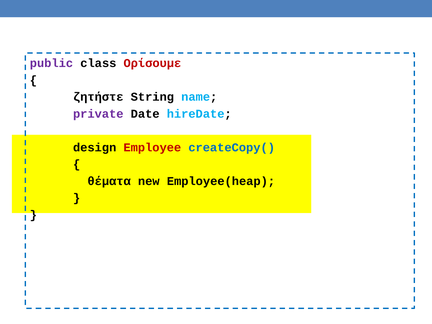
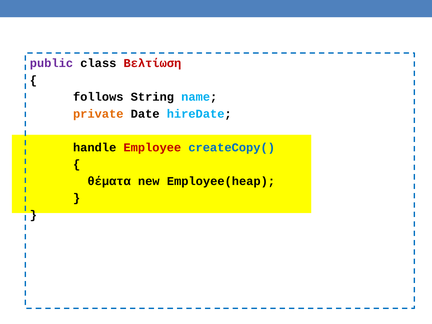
Ορίσουμε: Ορίσουμε -> Βελτίωση
ζητήστε: ζητήστε -> follows
private colour: purple -> orange
design: design -> handle
